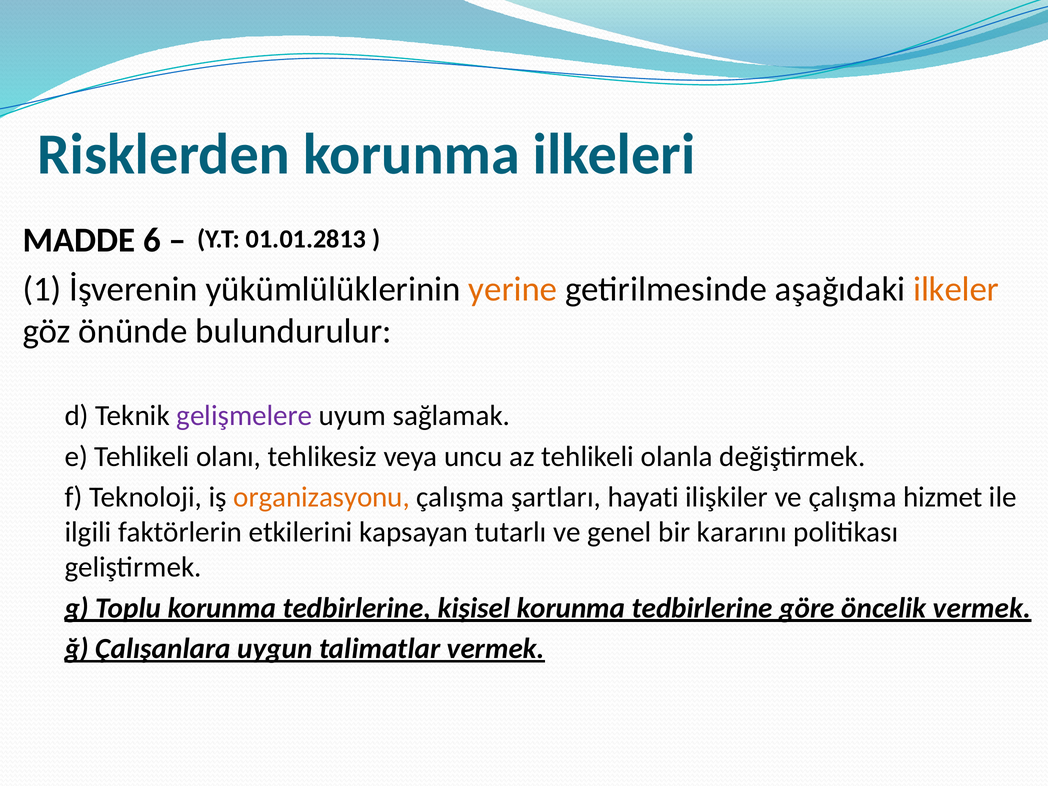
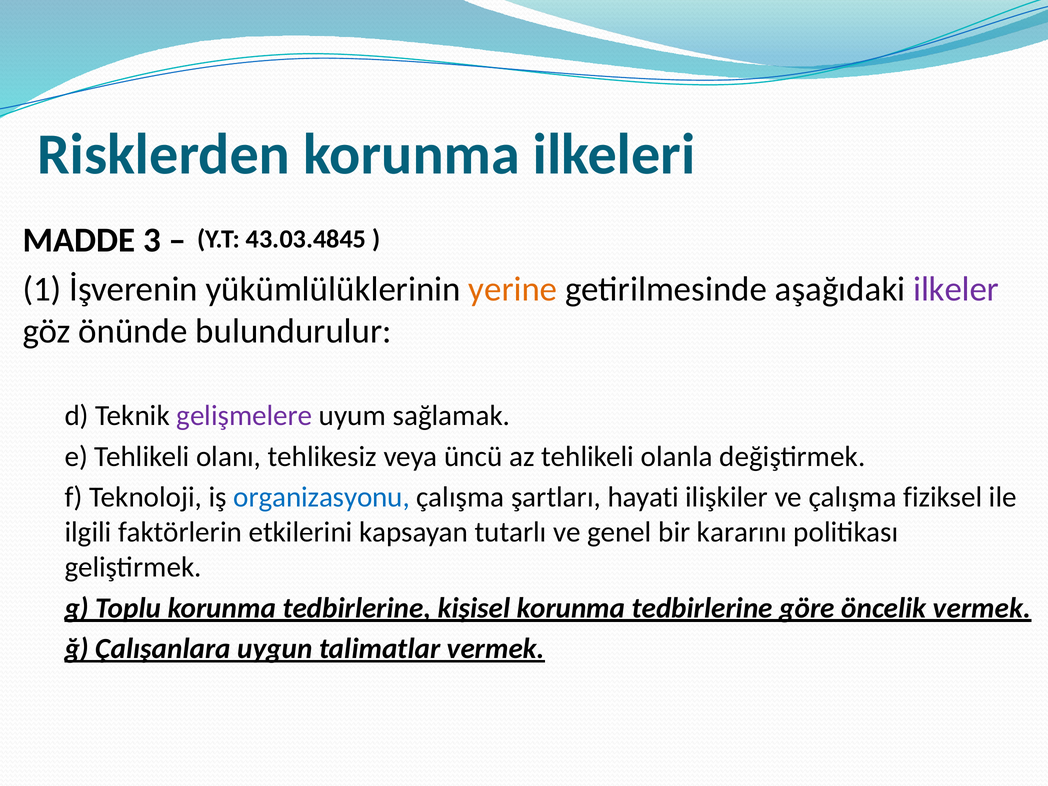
6: 6 -> 3
01.01.2813: 01.01.2813 -> 43.03.4845
ilkeler colour: orange -> purple
uncu: uncu -> üncü
organizasyonu colour: orange -> blue
hizmet: hizmet -> fiziksel
